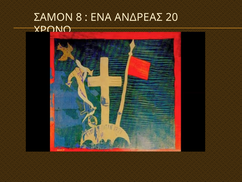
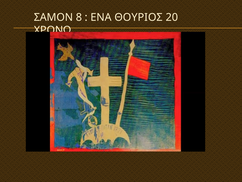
ΑΝΔΡΕΑΣ: ΑΝΔΡΕΑΣ -> ΘΟΥΡΙΟΣ
